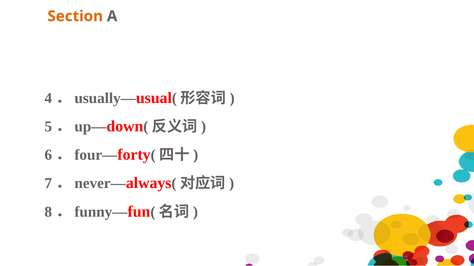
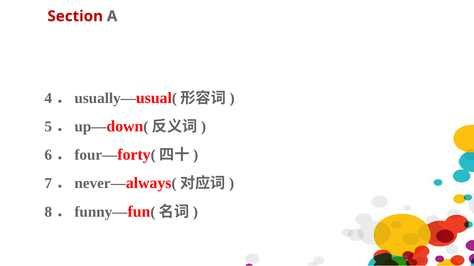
Section colour: orange -> red
